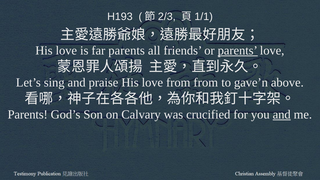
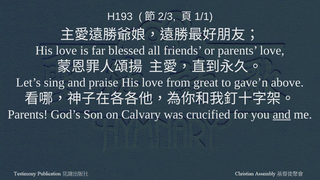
far parents: parents -> blessed
parents at (238, 50) underline: present -> none
from from: from -> great
